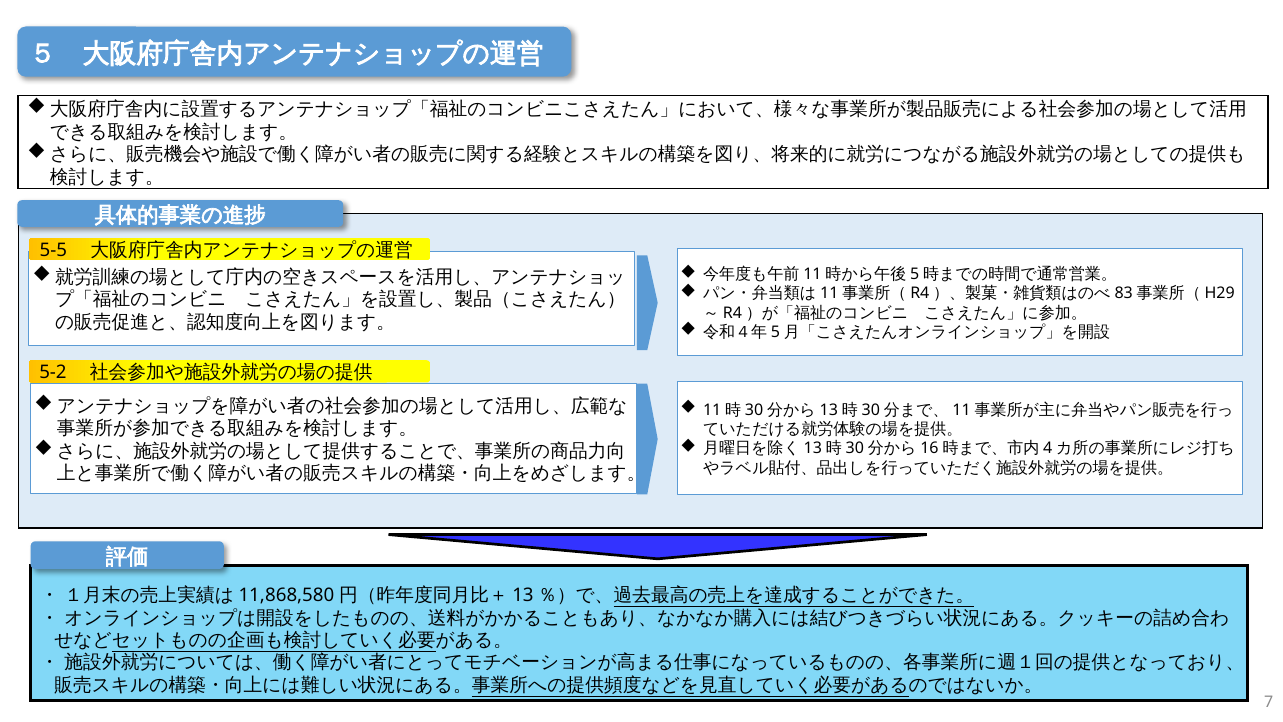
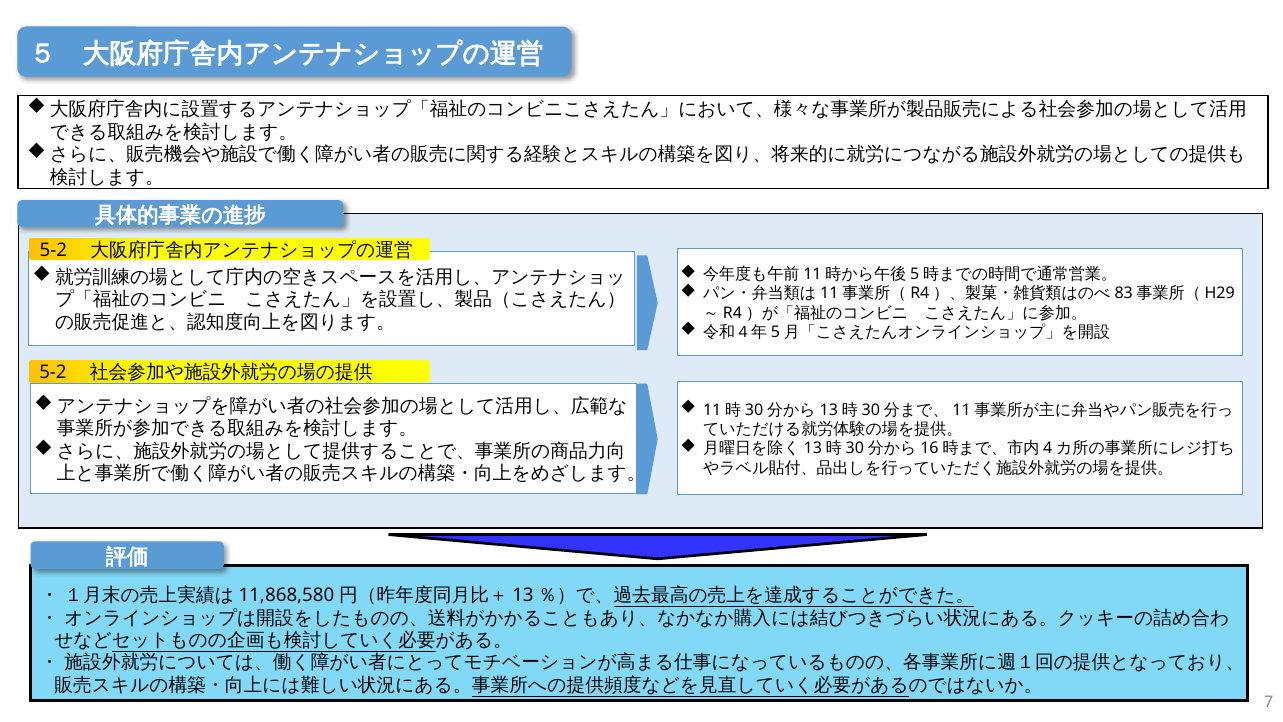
5-5 at (53, 250): 5-5 -> 5-2
